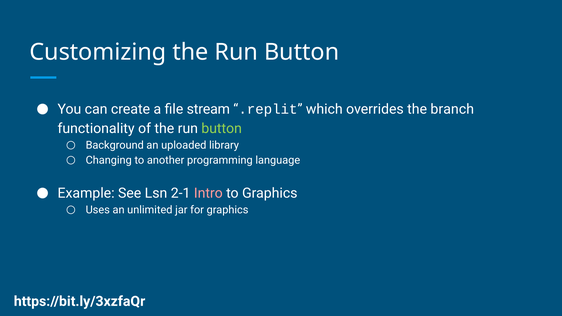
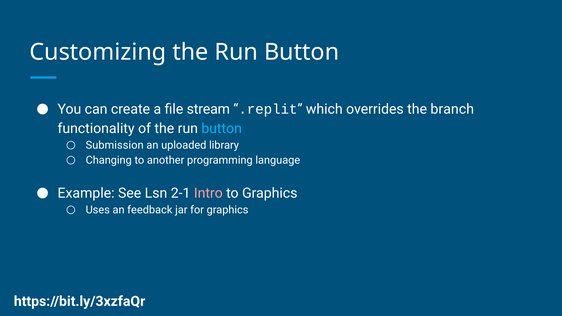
button at (222, 128) colour: light green -> light blue
Background: Background -> Submission
unlimited: unlimited -> feedback
